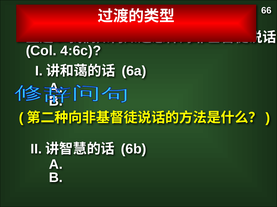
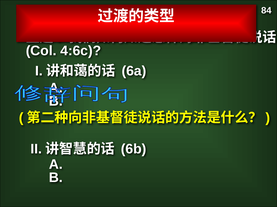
66: 66 -> 84
